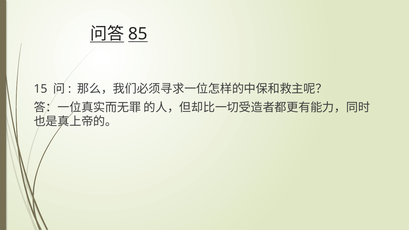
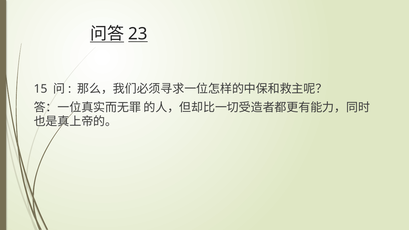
85: 85 -> 23
